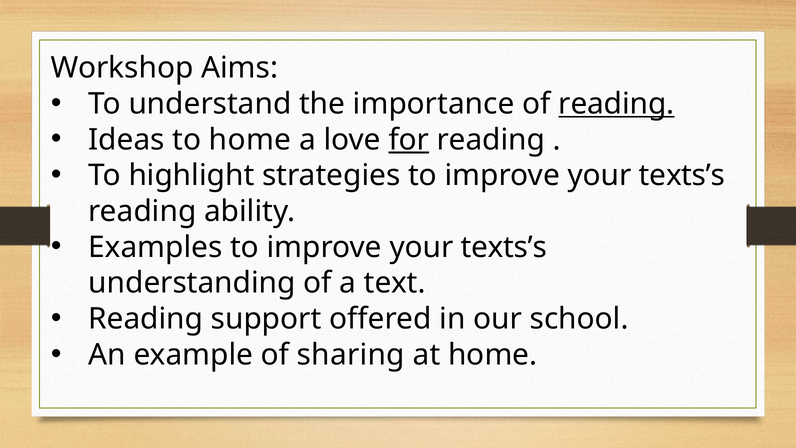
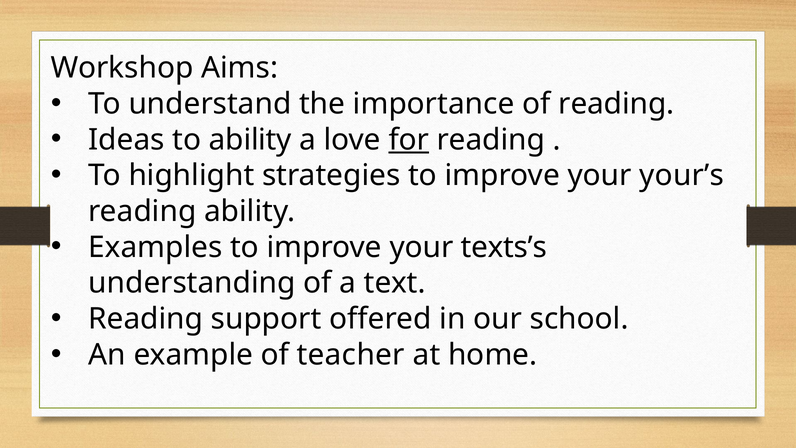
reading at (616, 104) underline: present -> none
to home: home -> ability
texts’s at (682, 175): texts’s -> your’s
sharing: sharing -> teacher
